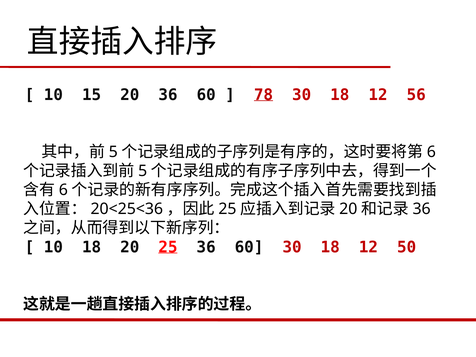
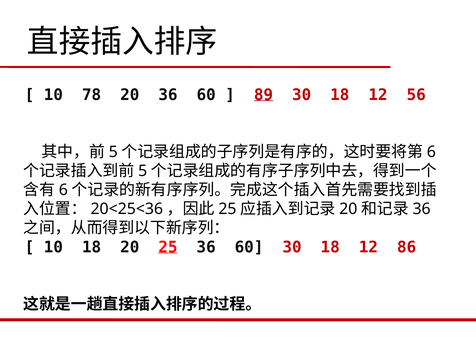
15: 15 -> 78
78: 78 -> 89
50: 50 -> 86
